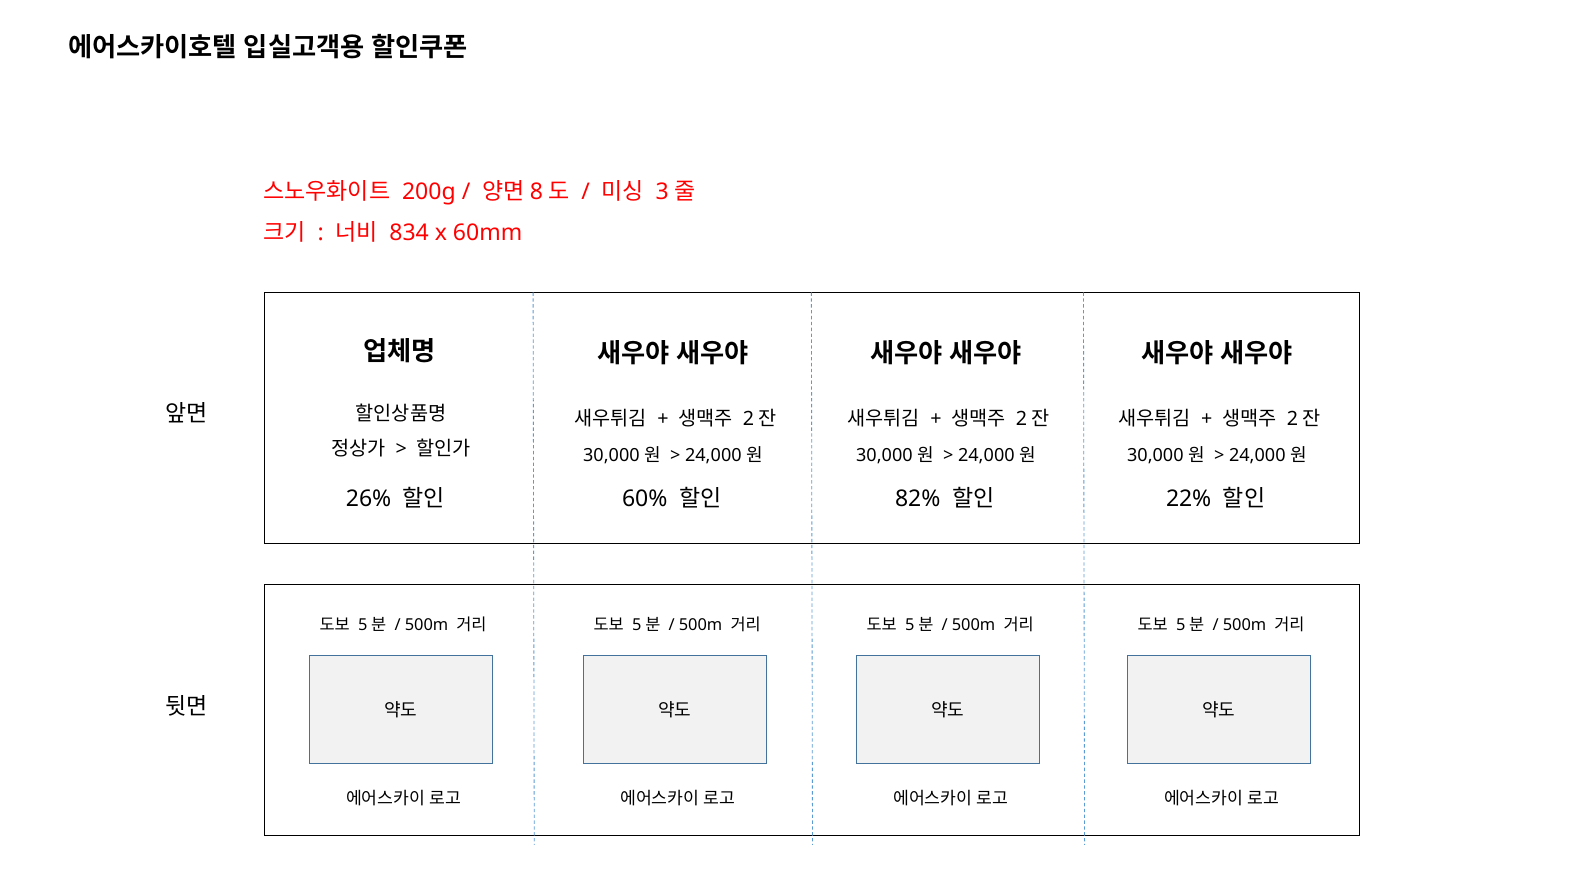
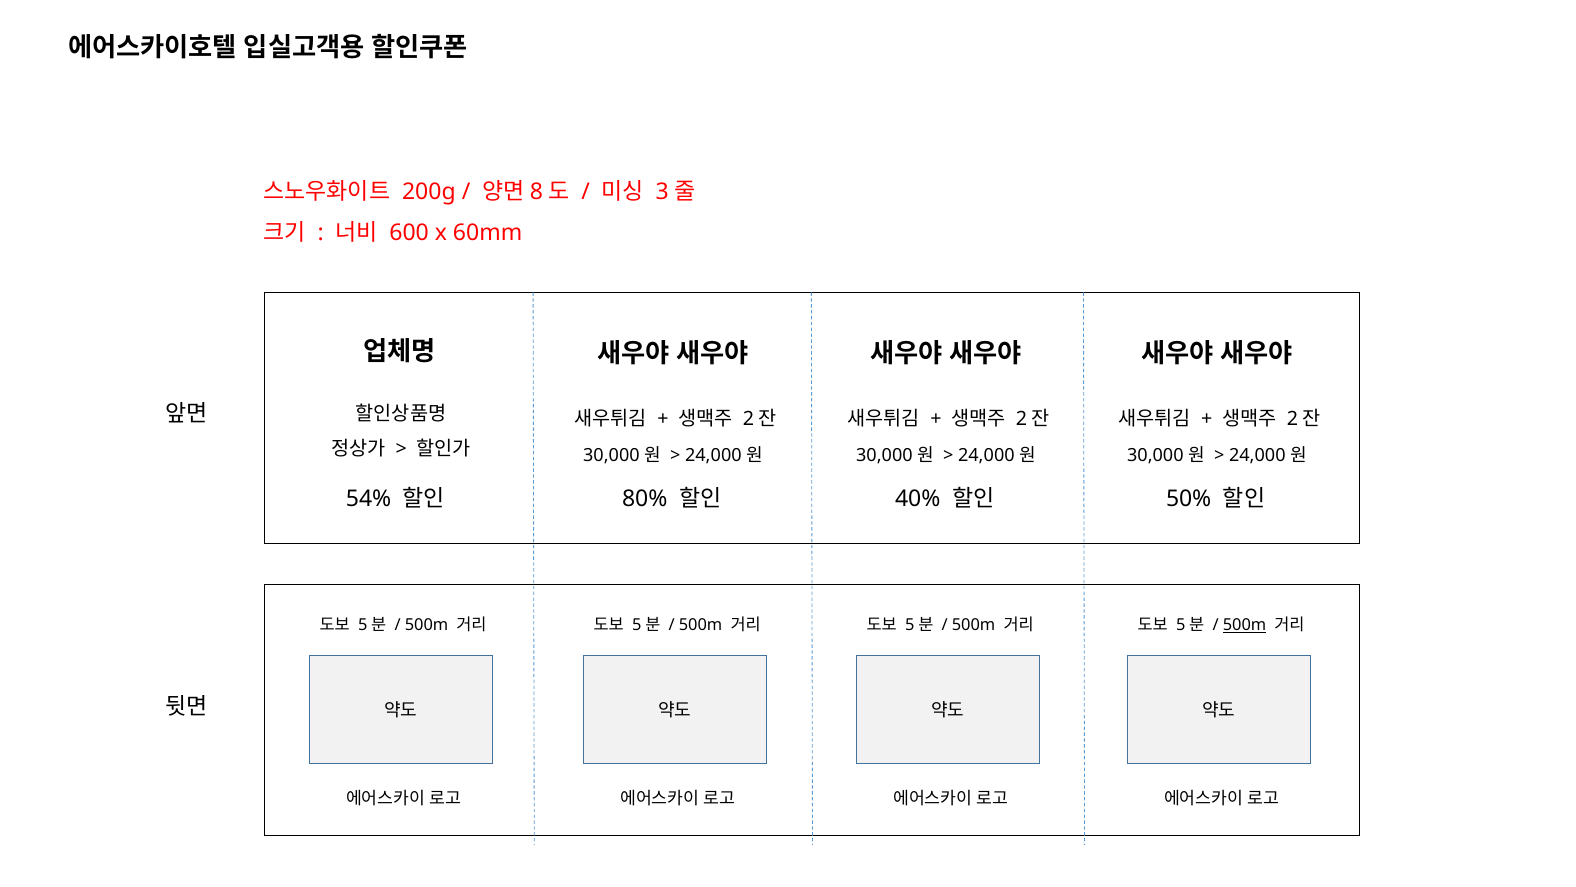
834: 834 -> 600
26%: 26% -> 54%
60%: 60% -> 80%
82%: 82% -> 40%
22%: 22% -> 50%
500m at (1245, 625) underline: none -> present
